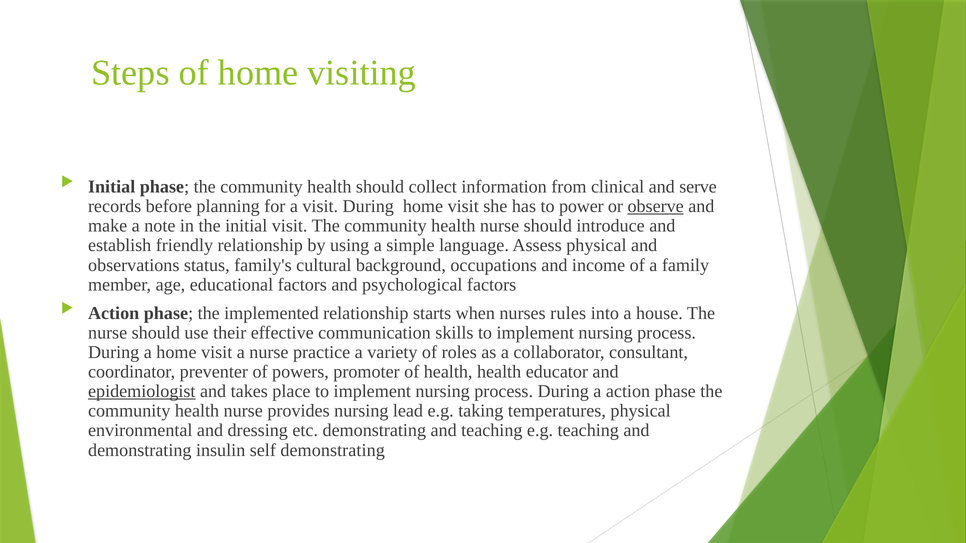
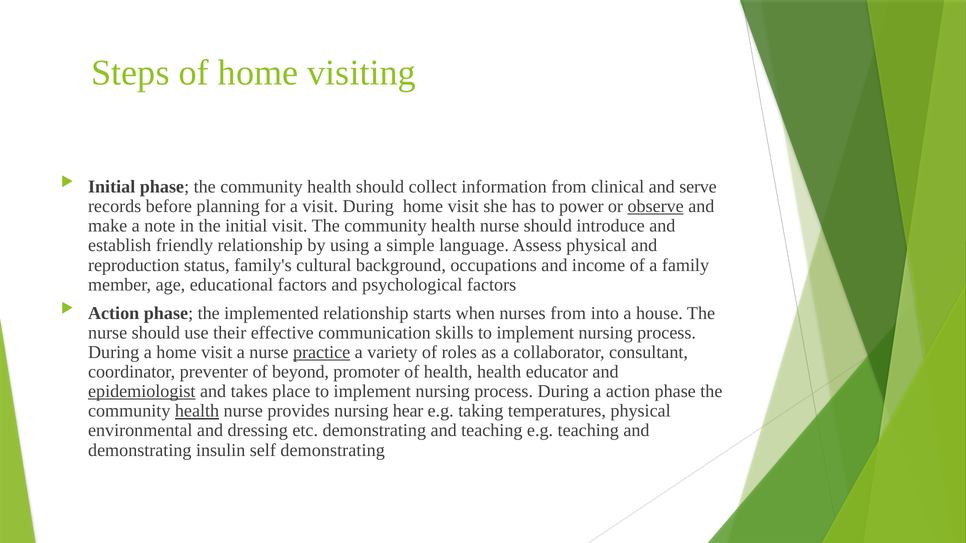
observations: observations -> reproduction
nurses rules: rules -> from
practice underline: none -> present
powers: powers -> beyond
health at (197, 411) underline: none -> present
lead: lead -> hear
